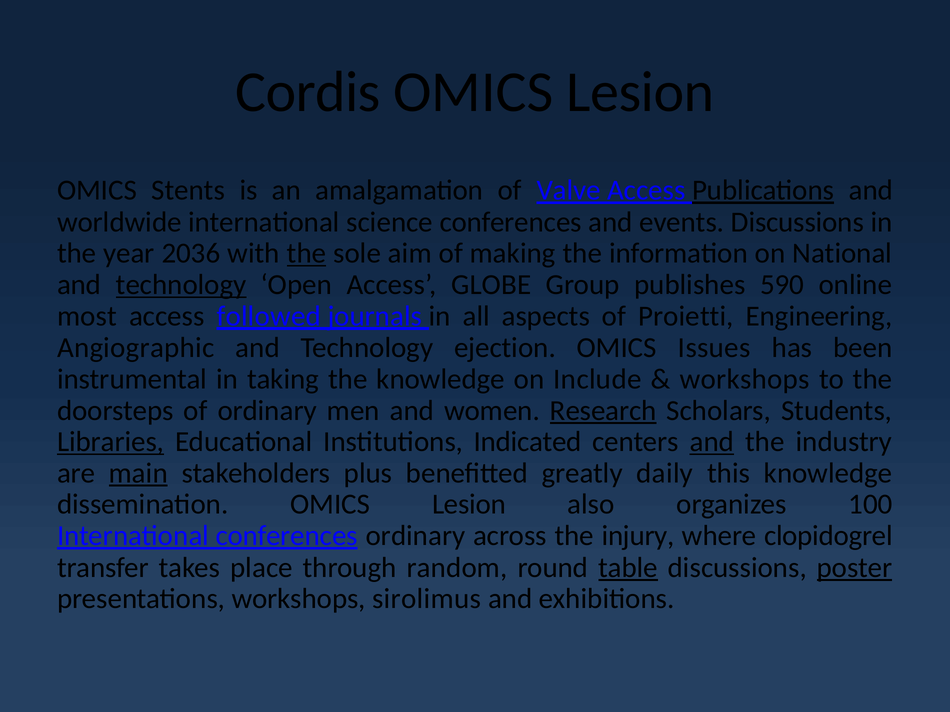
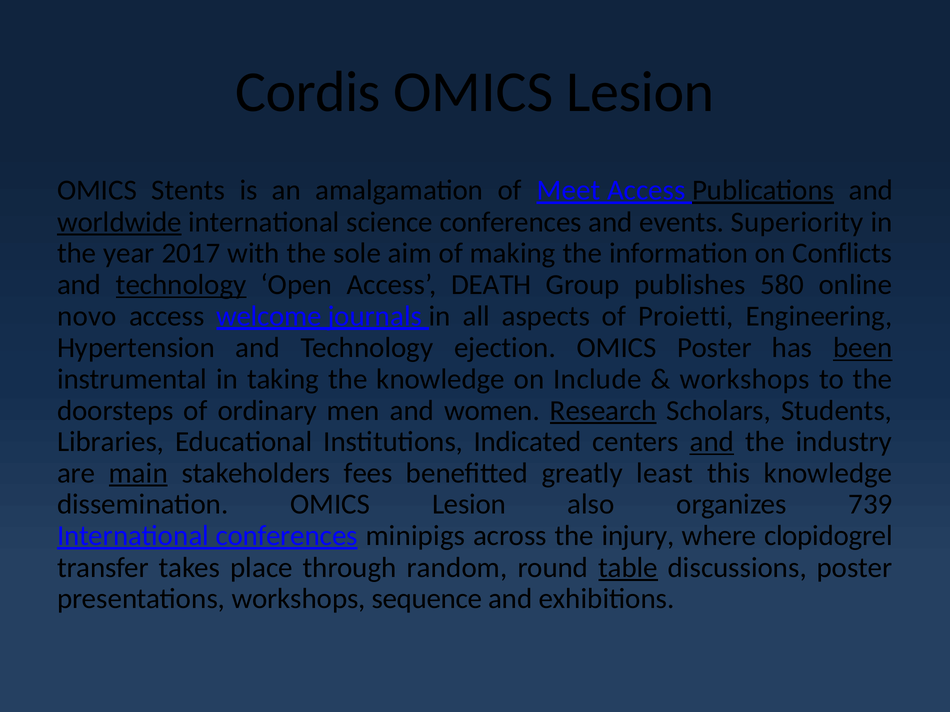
Valve: Valve -> Meet
worldwide underline: none -> present
events Discussions: Discussions -> Superiority
2036: 2036 -> 2017
the at (307, 254) underline: present -> none
National: National -> Conflicts
GLOBE: GLOBE -> DEATH
590: 590 -> 580
most: most -> novo
followed: followed -> welcome
Angiographic: Angiographic -> Hypertension
OMICS Issues: Issues -> Poster
been underline: none -> present
Libraries underline: present -> none
plus: plus -> fees
daily: daily -> least
100: 100 -> 739
conferences ordinary: ordinary -> minipigs
poster at (855, 568) underline: present -> none
sirolimus: sirolimus -> sequence
